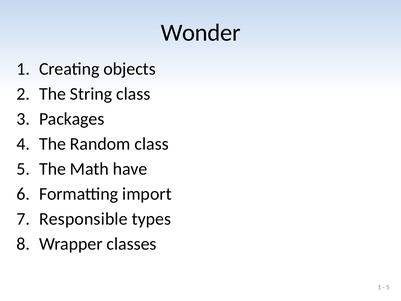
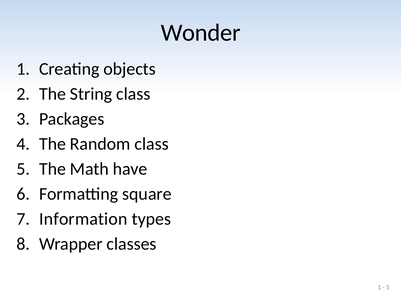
import: import -> square
Responsible: Responsible -> Information
